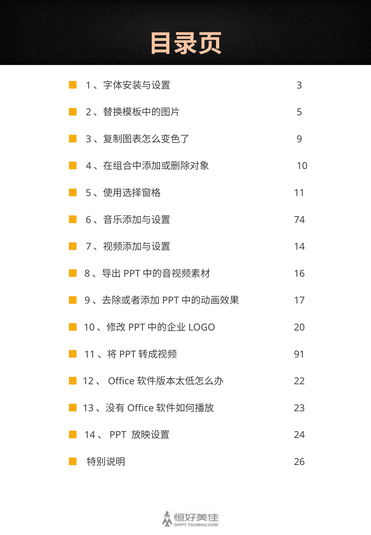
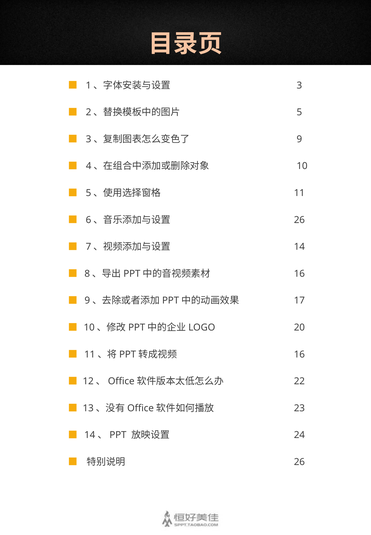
74 at (299, 220): 74 -> 26
91 at (299, 355): 91 -> 16
